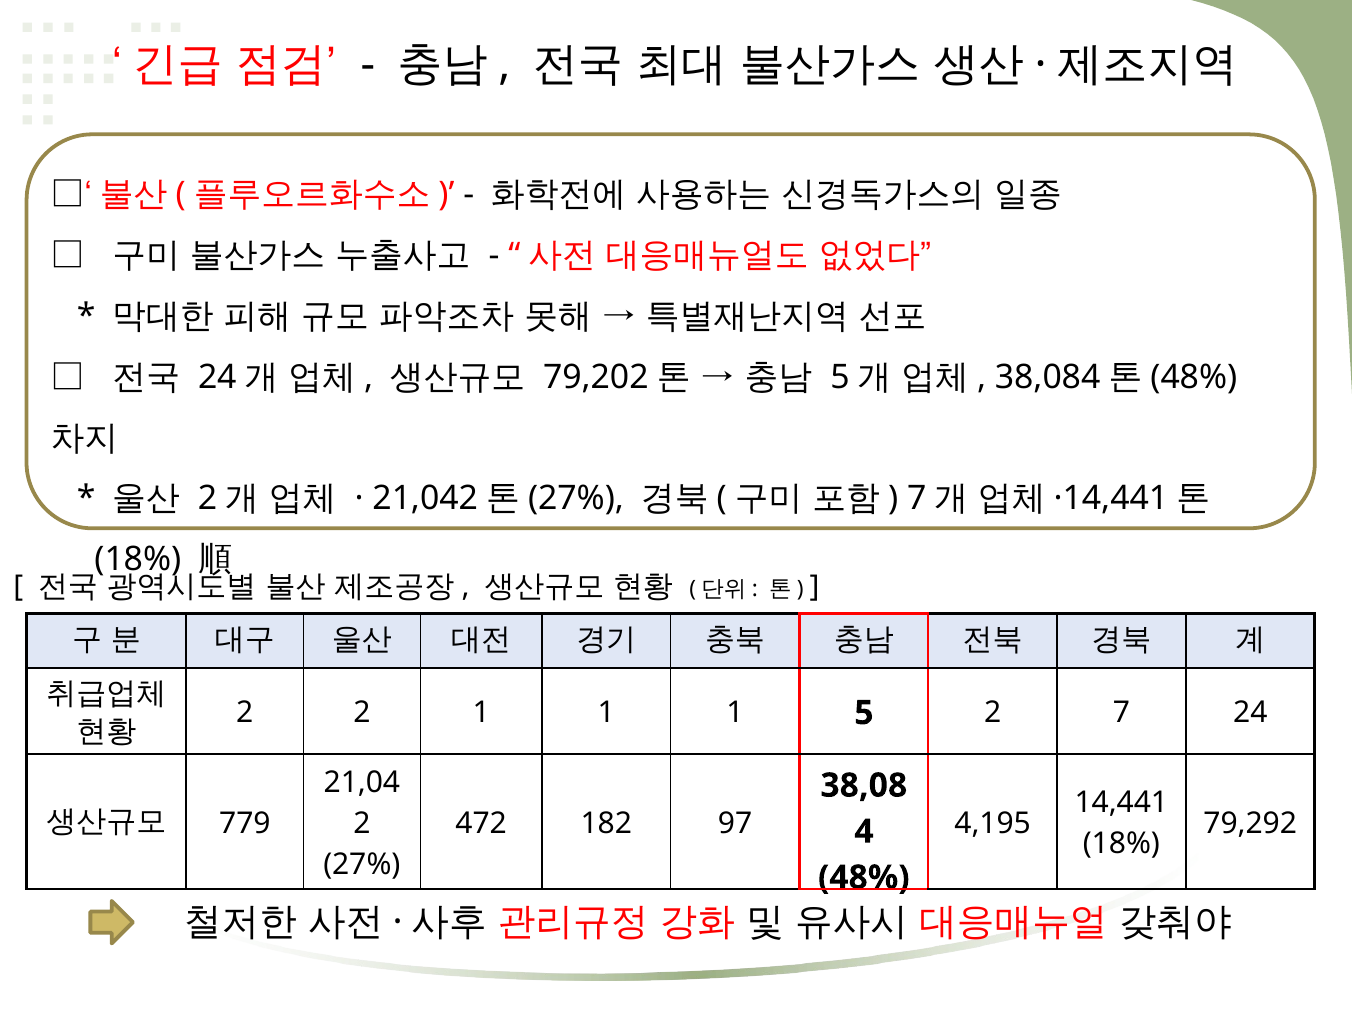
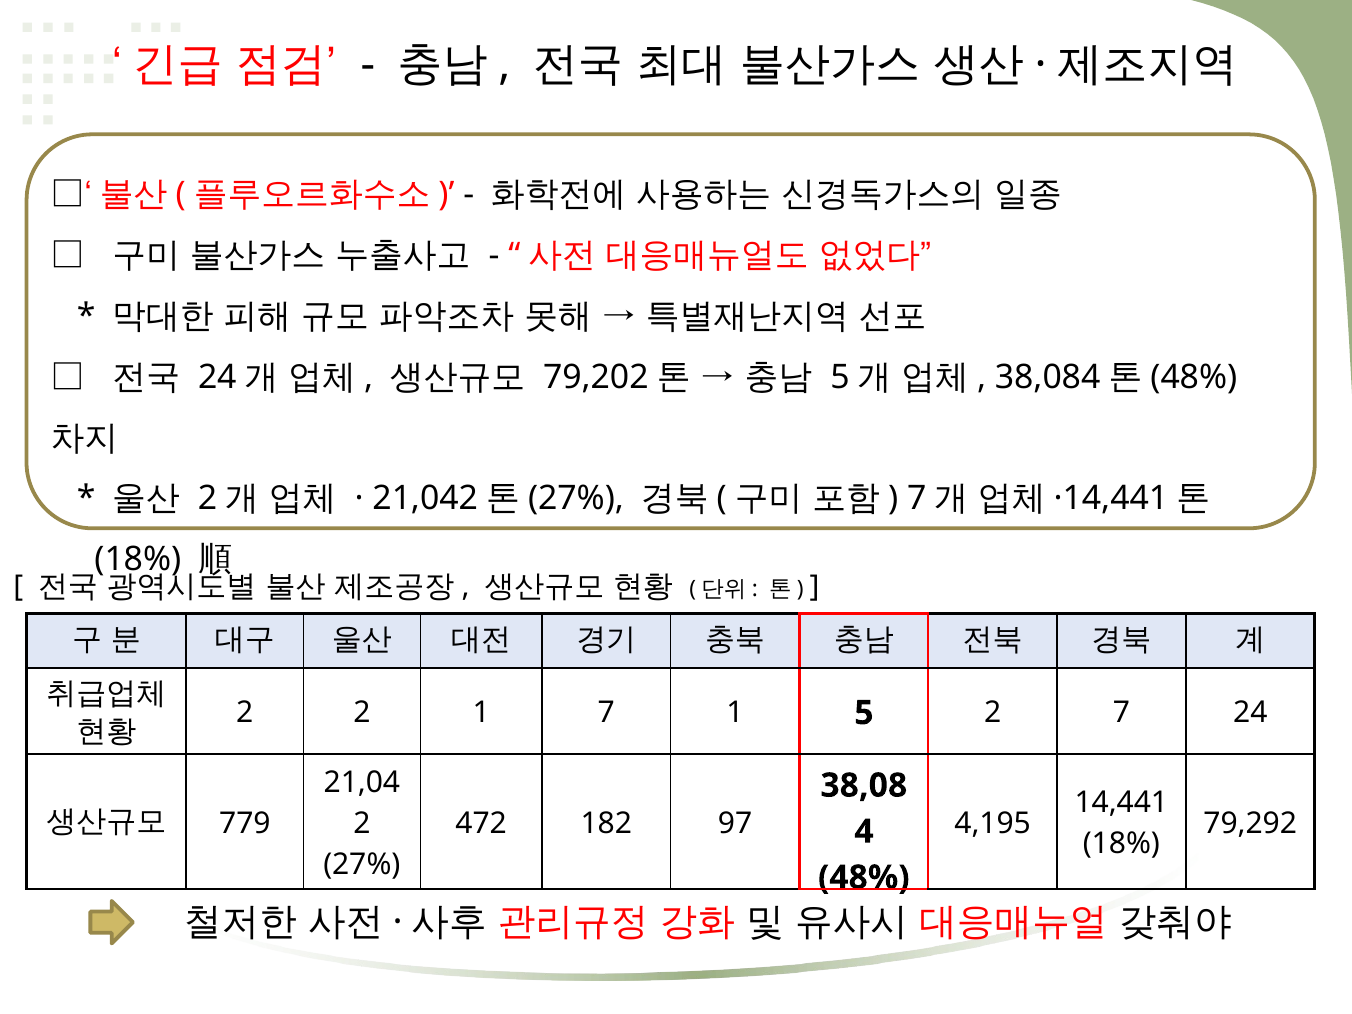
2 1 1: 1 -> 7
